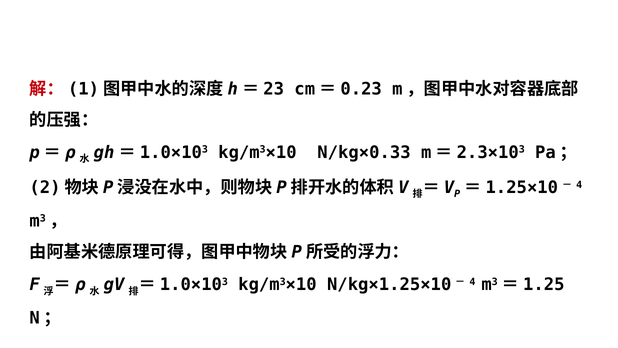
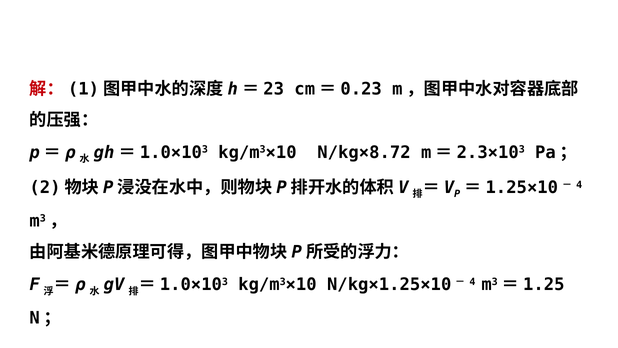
N/kg×0.33: N/kg×0.33 -> N/kg×8.72
